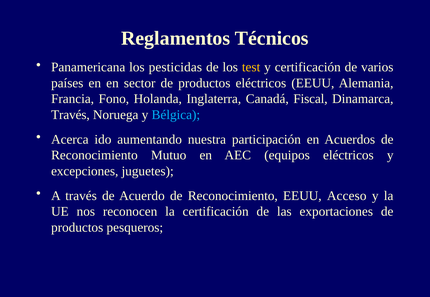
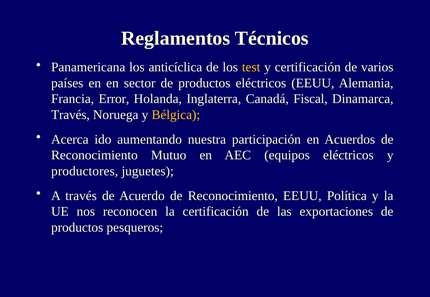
pesticidas: pesticidas -> anticíclica
Fono: Fono -> Error
Bélgica colour: light blue -> yellow
excepciones: excepciones -> productores
Acceso: Acceso -> Política
